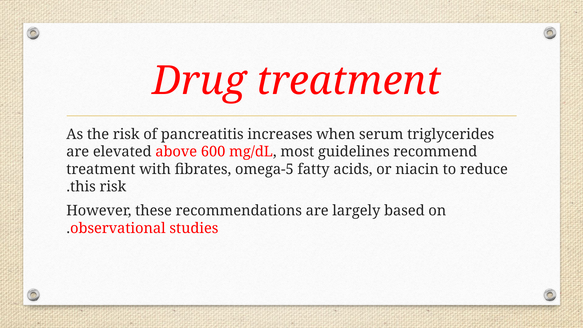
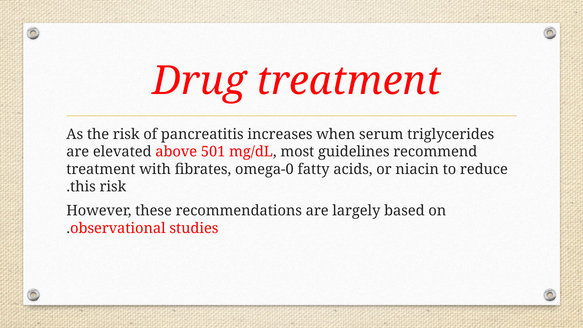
600: 600 -> 501
omega-5: omega-5 -> omega-0
